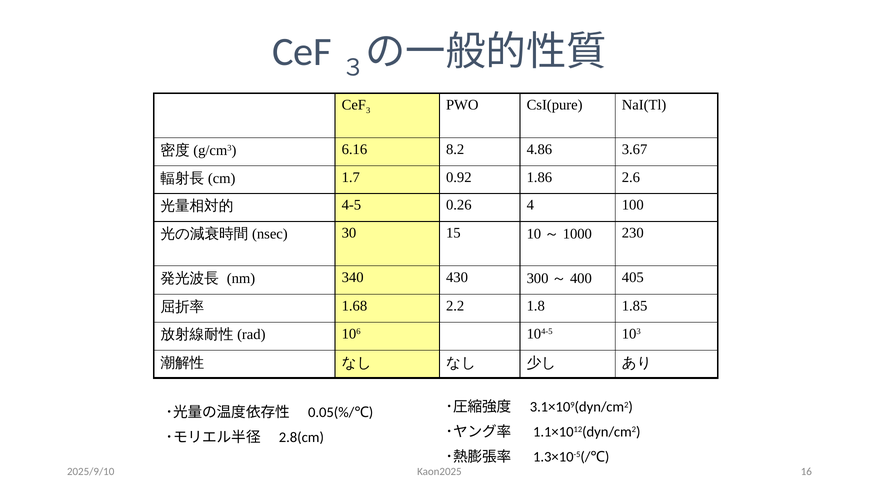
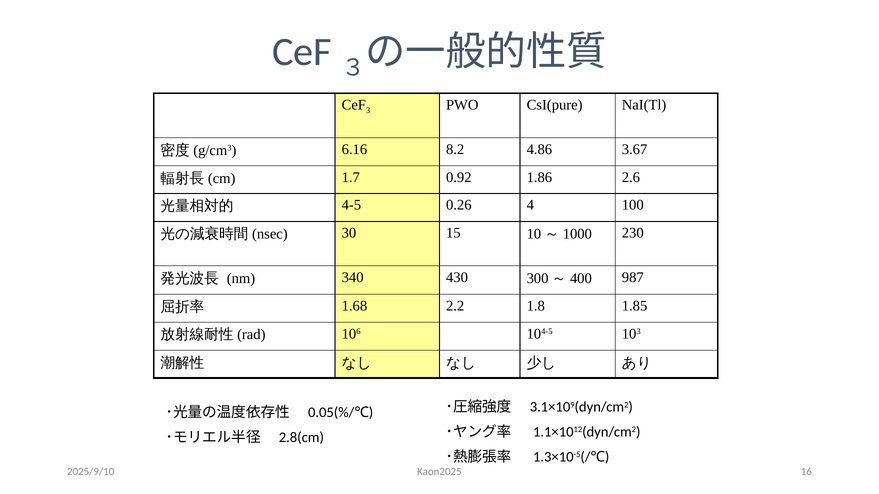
405: 405 -> 987
